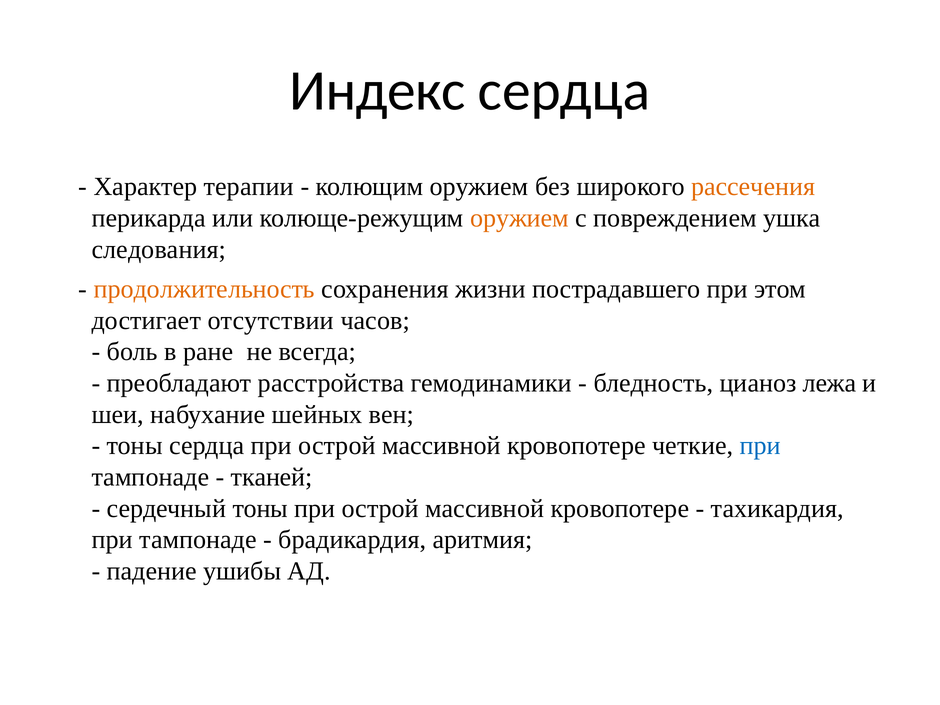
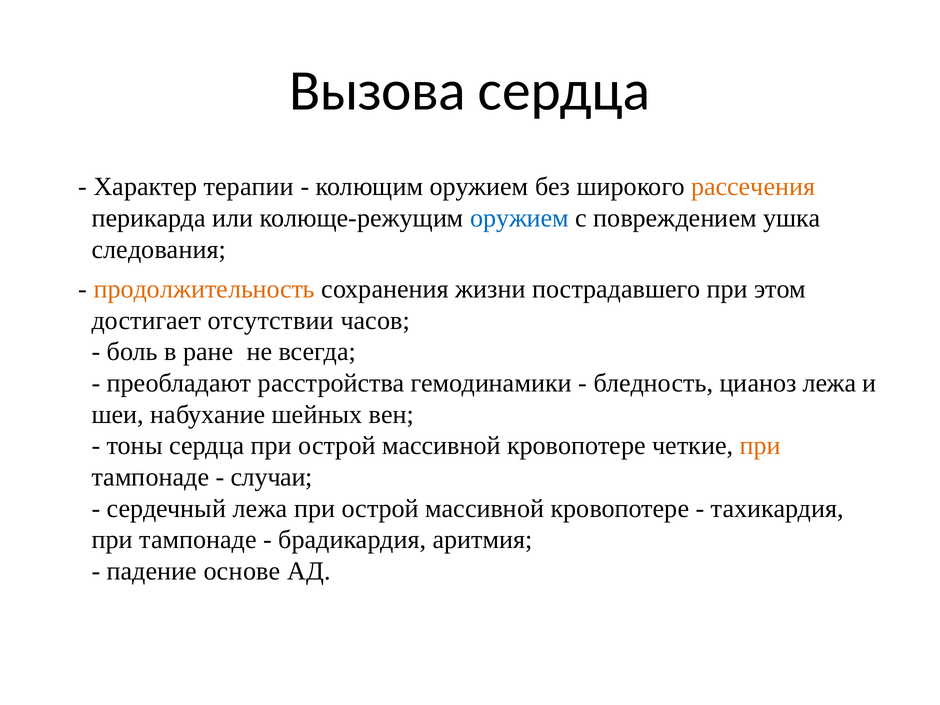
Индекс: Индекс -> Вызова
оружием at (519, 218) colour: orange -> blue
при at (760, 446) colour: blue -> orange
тканей: тканей -> случаи
сердечный тоны: тоны -> лежа
ушибы: ушибы -> основе
